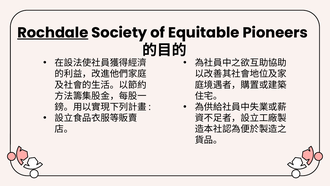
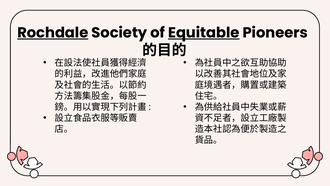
Equitable underline: none -> present
